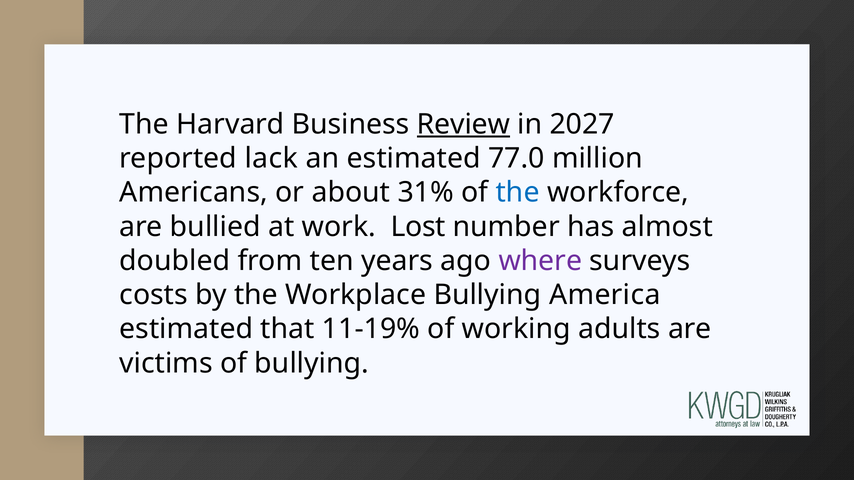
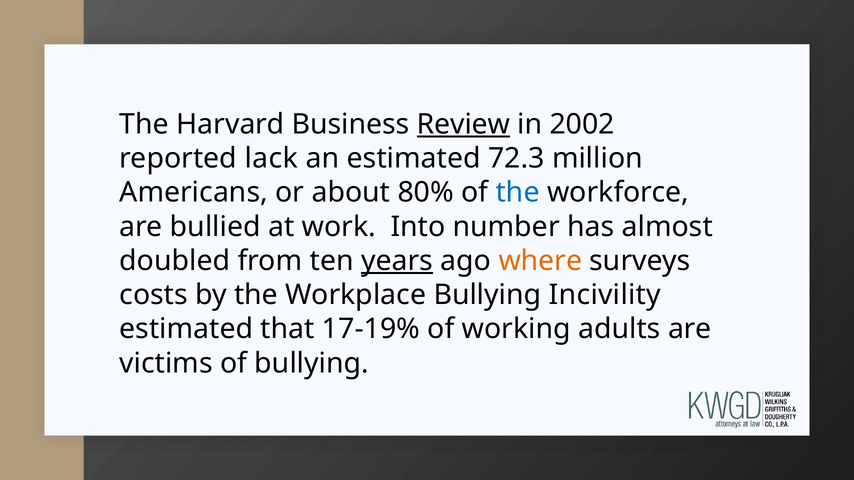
2027: 2027 -> 2002
77.0: 77.0 -> 72.3
31%: 31% -> 80%
Lost: Lost -> Into
years underline: none -> present
where colour: purple -> orange
America: America -> Incivility
11-19%: 11-19% -> 17-19%
